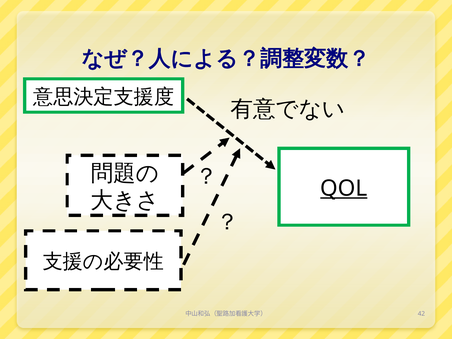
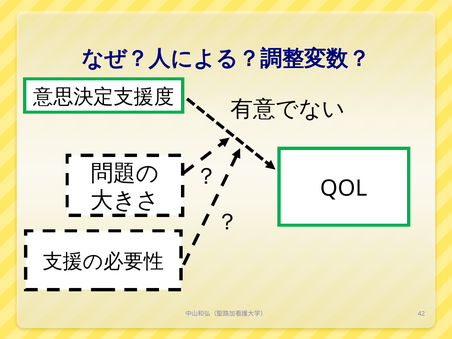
QOL underline: present -> none
